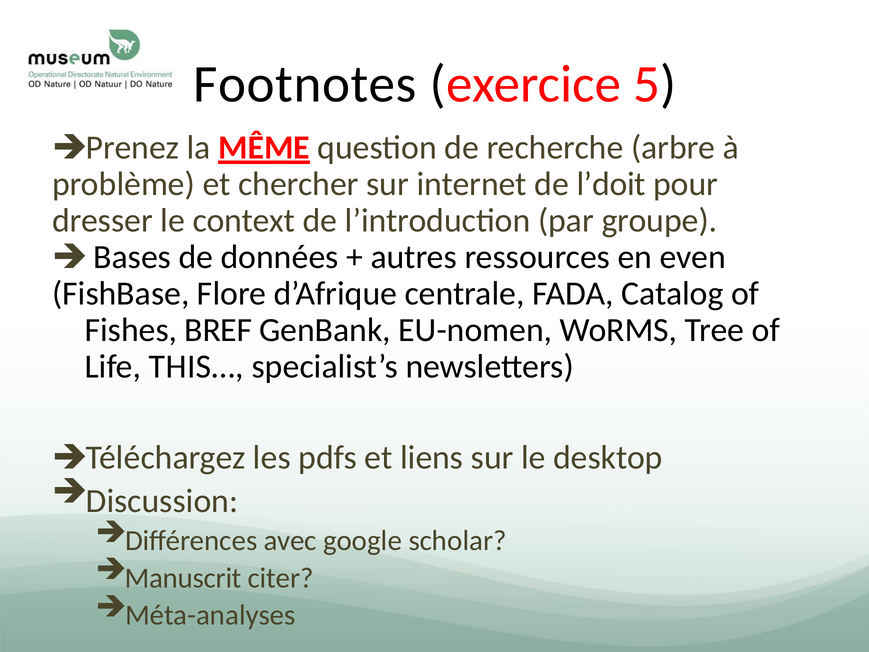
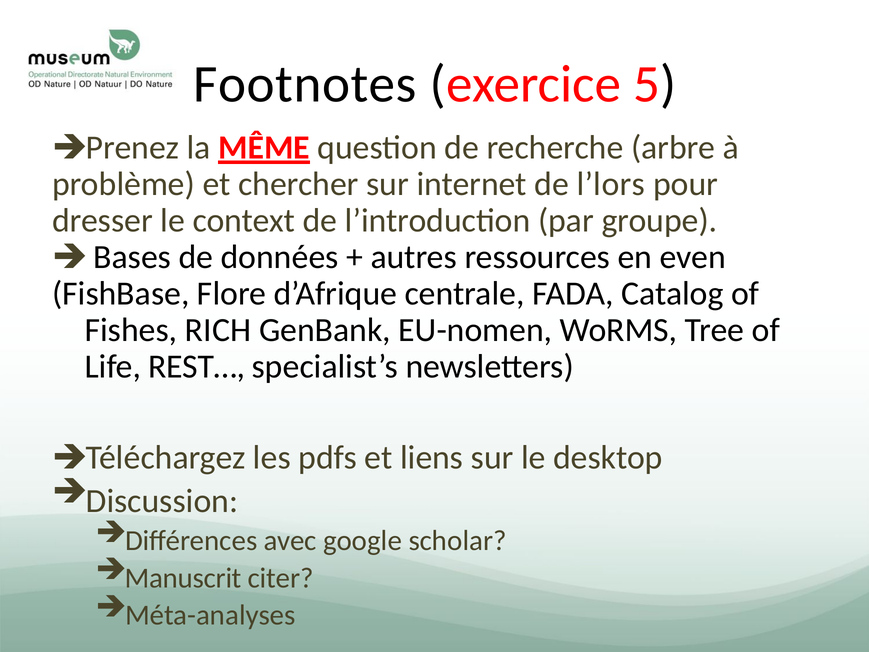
l’doit: l’doit -> l’lors
BREF: BREF -> RICH
THIS…: THIS… -> REST…
